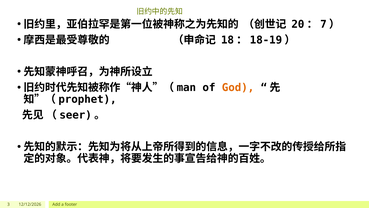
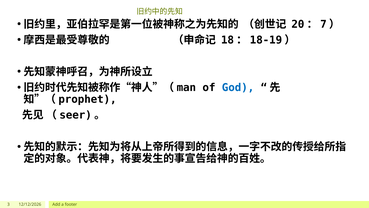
God colour: orange -> blue
